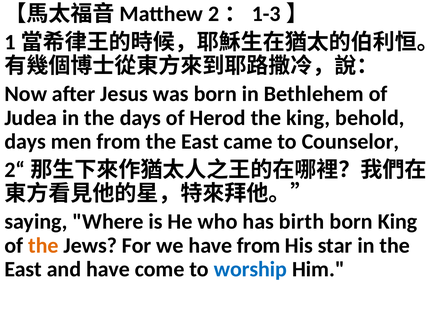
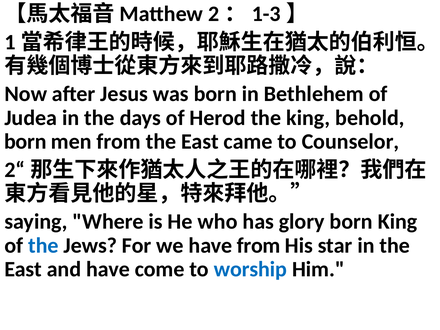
days at (25, 142): days -> born
birth: birth -> glory
the at (43, 245) colour: orange -> blue
